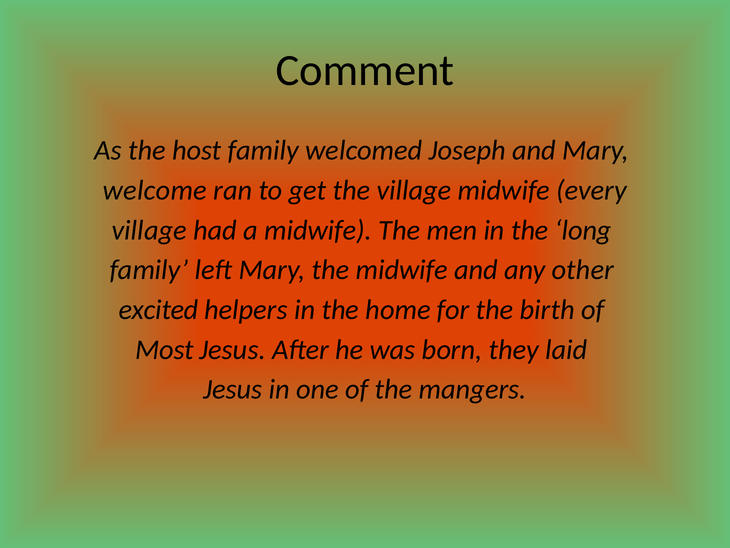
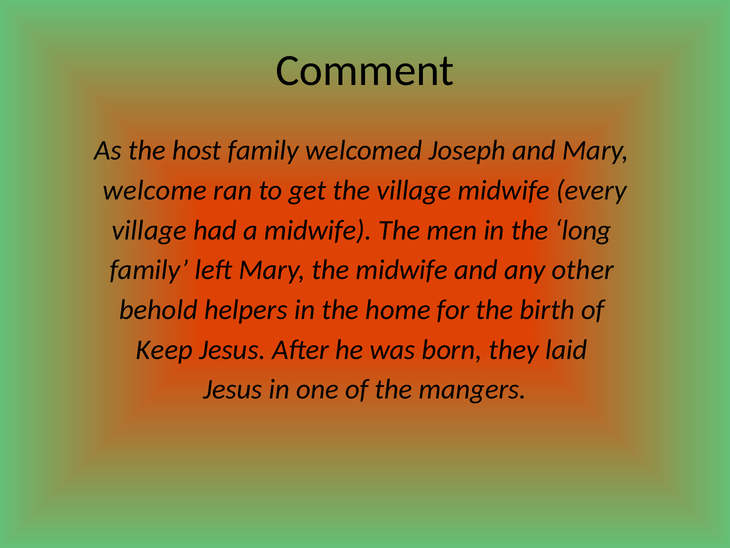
excited: excited -> behold
Most: Most -> Keep
